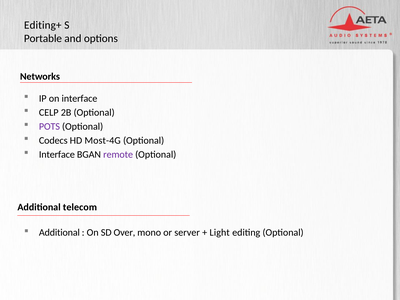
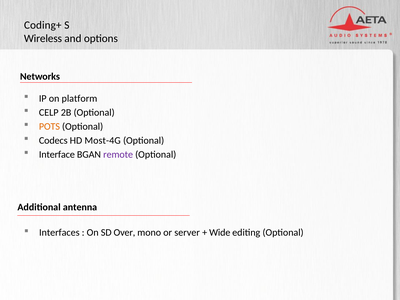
Editing+: Editing+ -> Coding+
Portable: Portable -> Wireless
on interface: interface -> platform
POTS colour: purple -> orange
telecom: telecom -> antenna
Additional at (59, 233): Additional -> Interfaces
Light: Light -> Wide
